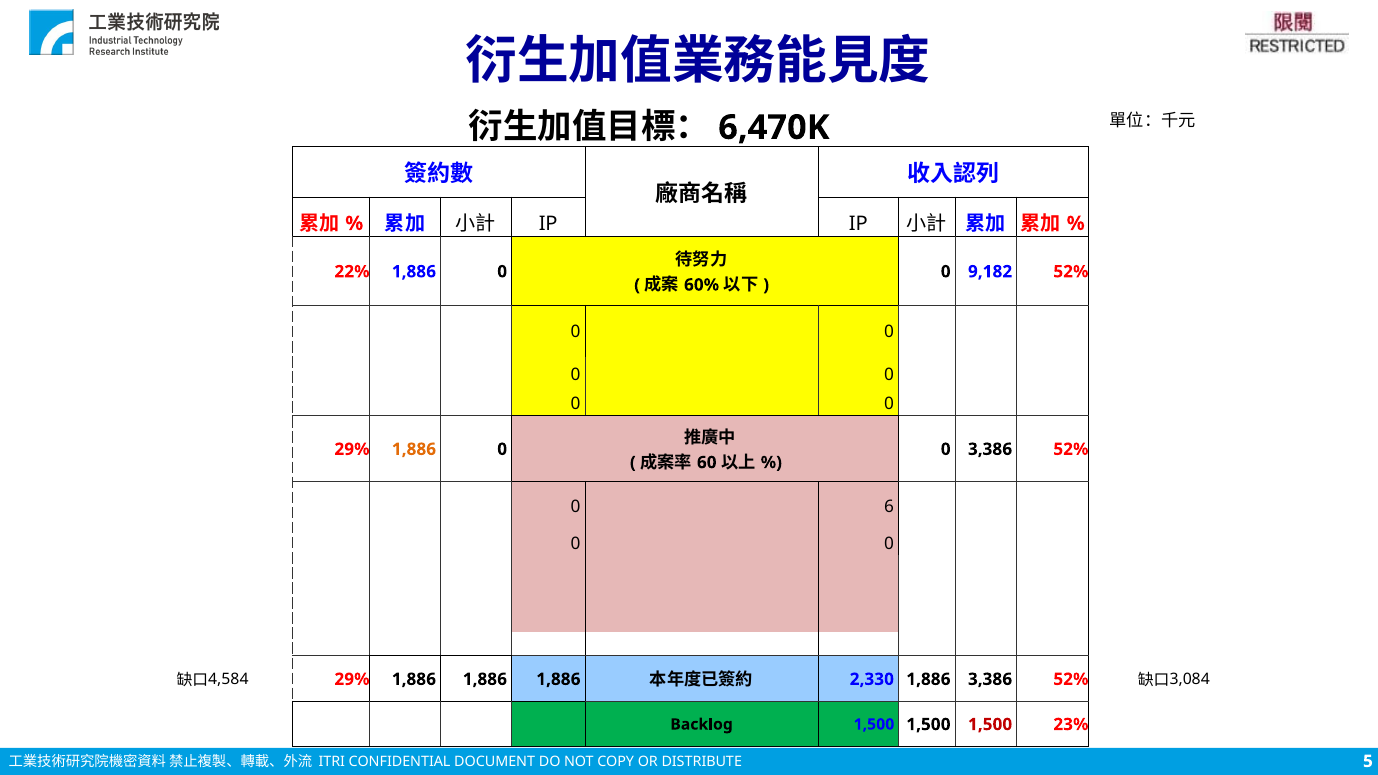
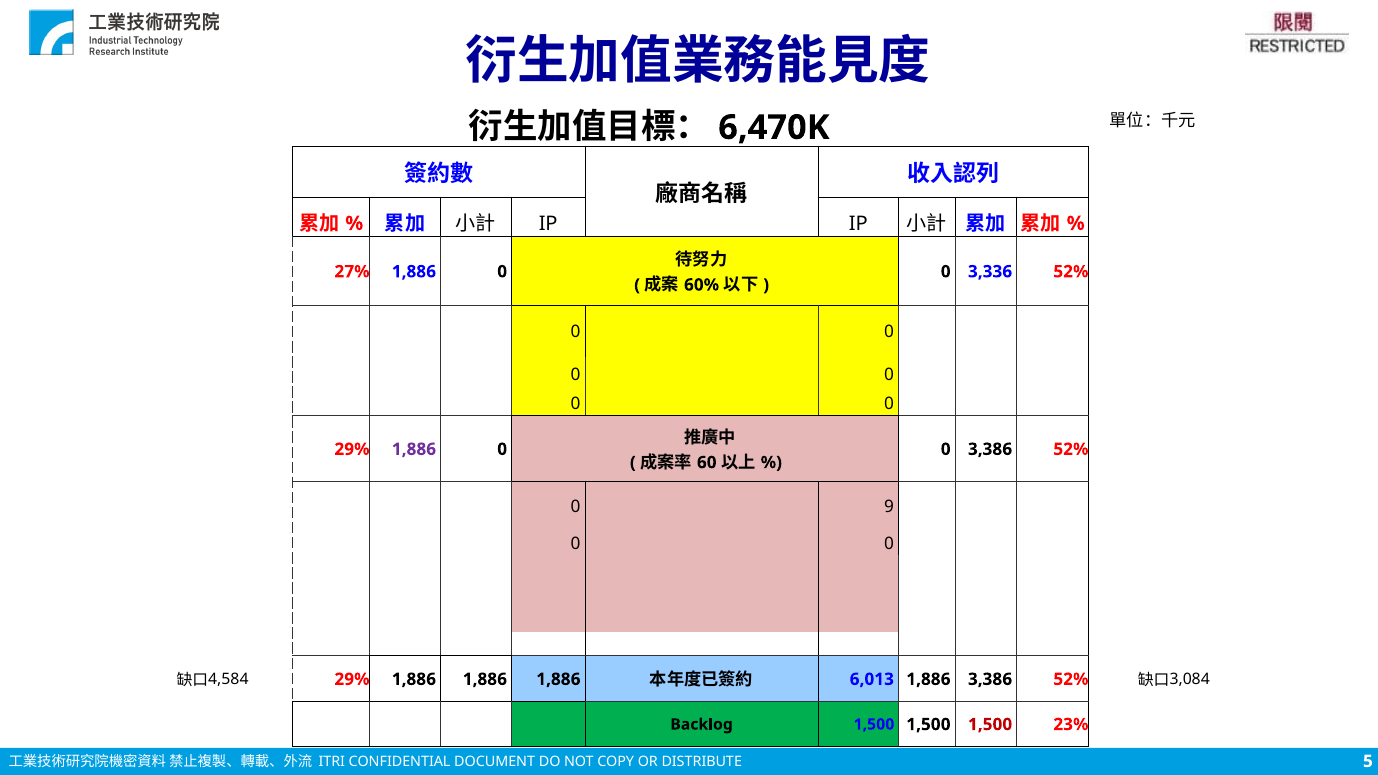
22%: 22% -> 27%
9,182: 9,182 -> 3,336
1,886 at (414, 449) colour: orange -> purple
6: 6 -> 9
2,330: 2,330 -> 6,013
